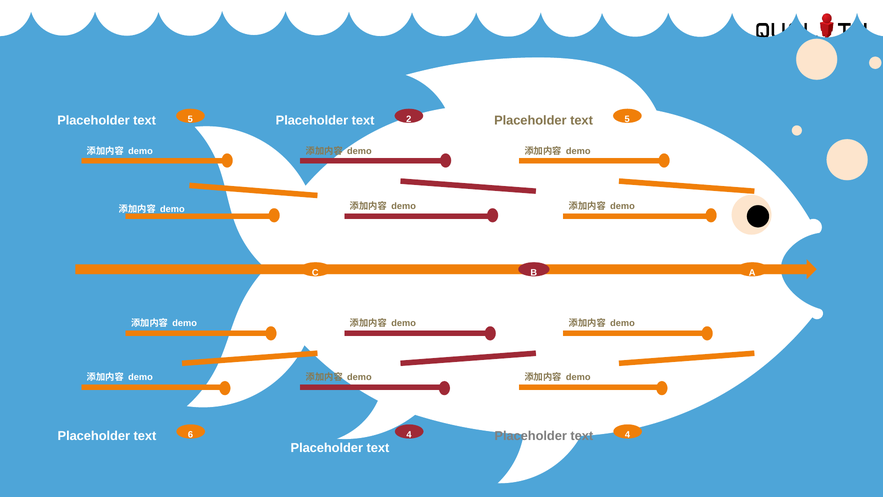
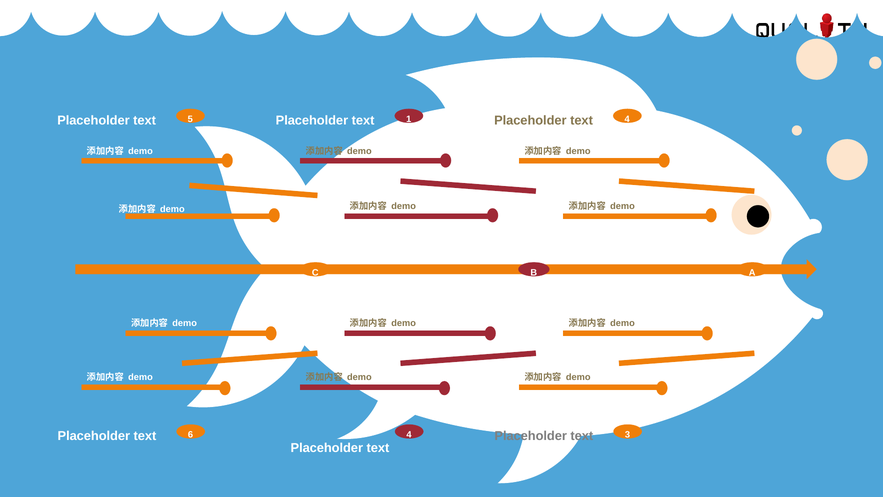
2: 2 -> 1
5 at (627, 119): 5 -> 4
4 at (627, 434): 4 -> 3
